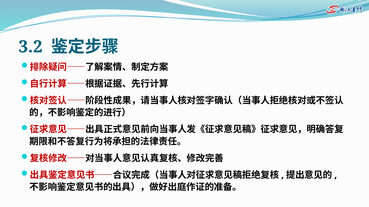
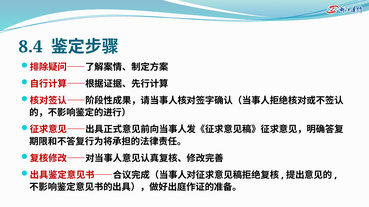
3.2: 3.2 -> 8.4
